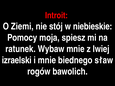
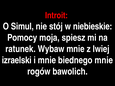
Ziemi: Ziemi -> Simul
biednego sław: sław -> mnie
